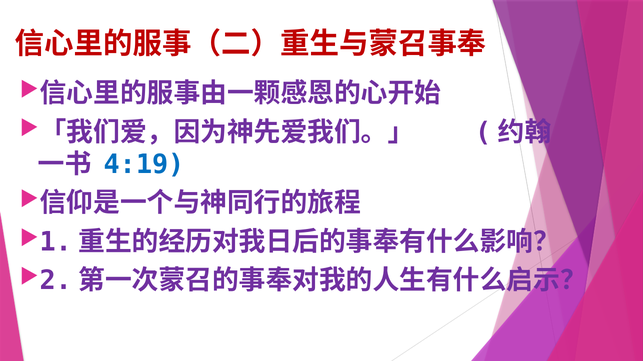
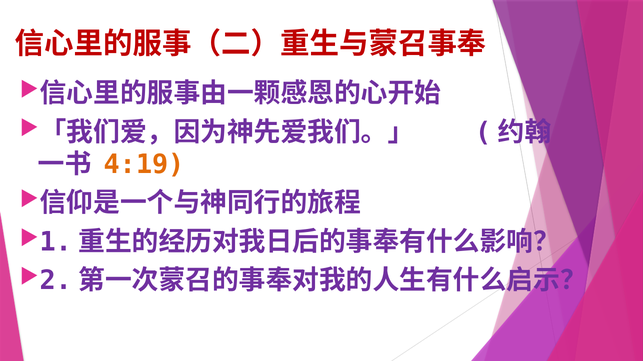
4:19 colour: blue -> orange
